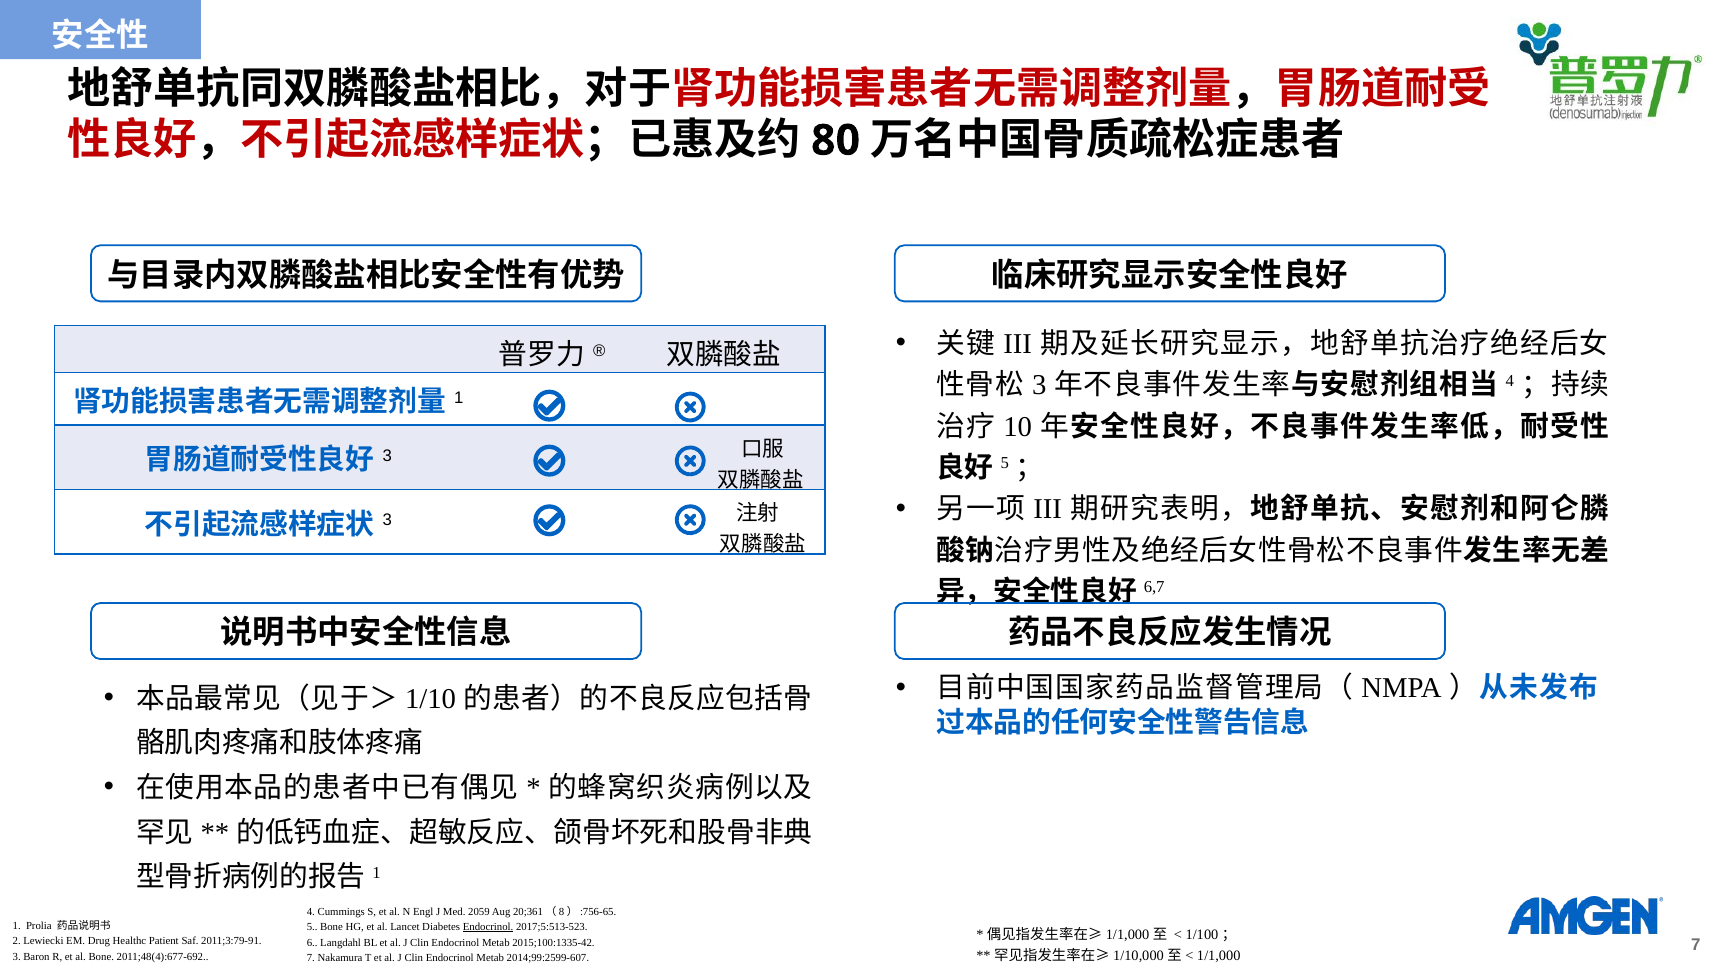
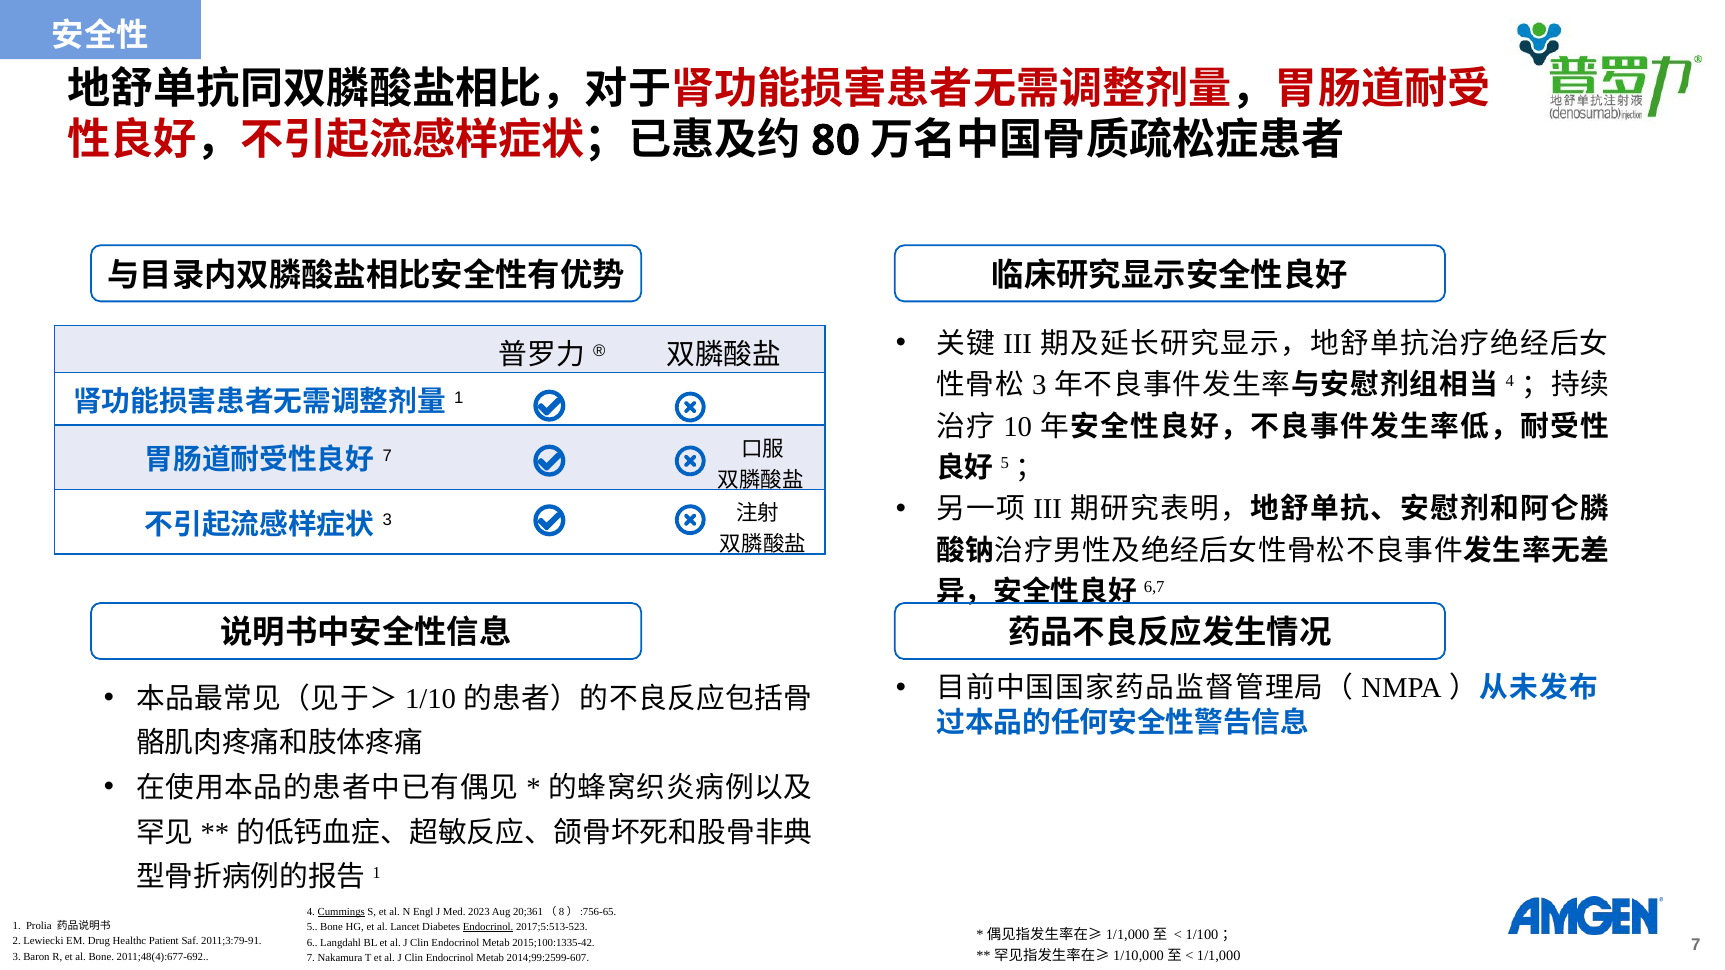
3 at (387, 456): 3 -> 7
Cummings underline: none -> present
2059: 2059 -> 2023
